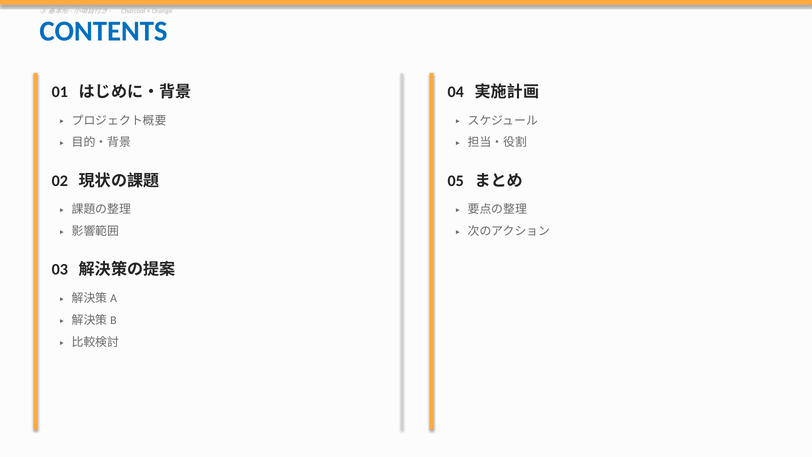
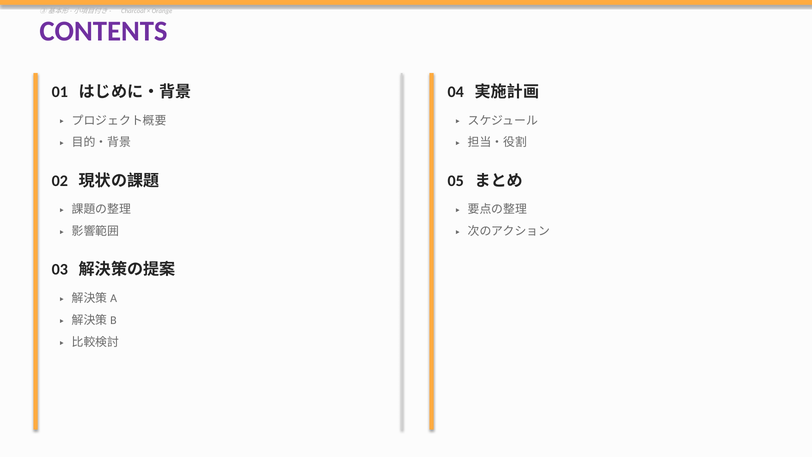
CONTENTS colour: blue -> purple
